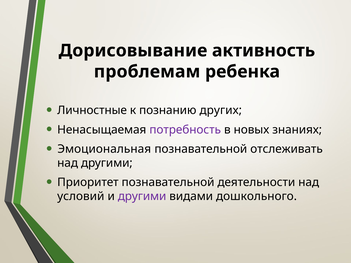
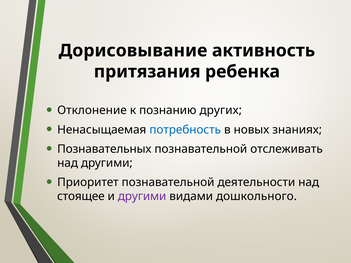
проблемам: проблемам -> притязания
Личностные: Личностные -> Отклонение
потребность colour: purple -> blue
Эмоциональная: Эмоциональная -> Познавательных
условий: условий -> стоящее
